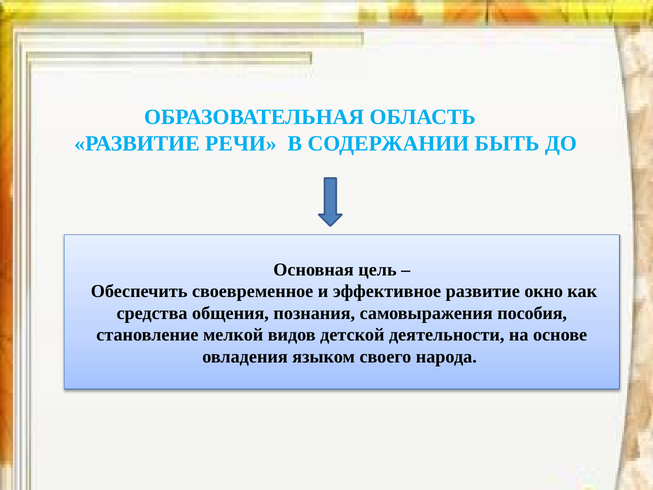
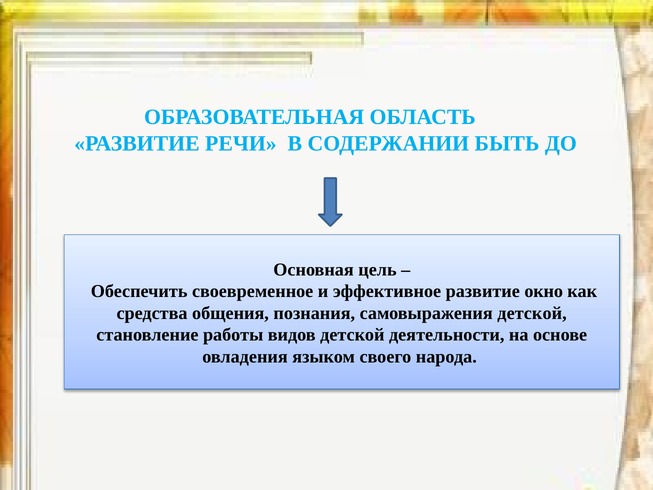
самовыражения пособия: пособия -> детской
мелкой: мелкой -> работы
